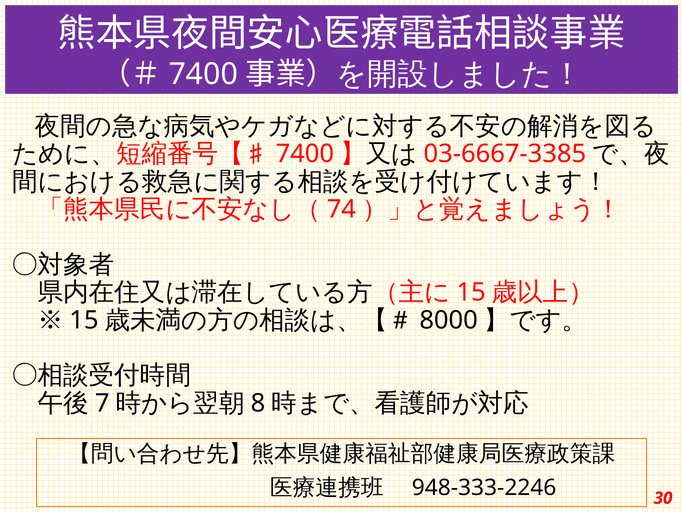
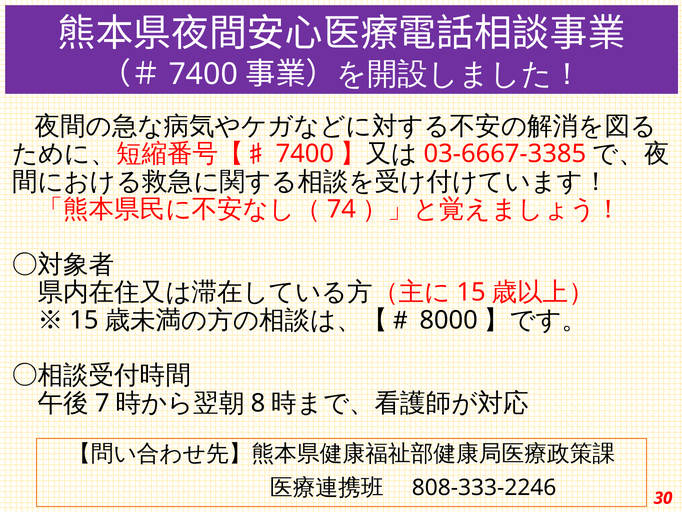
948-333-2246: 948-333-2246 -> 808-333-2246
